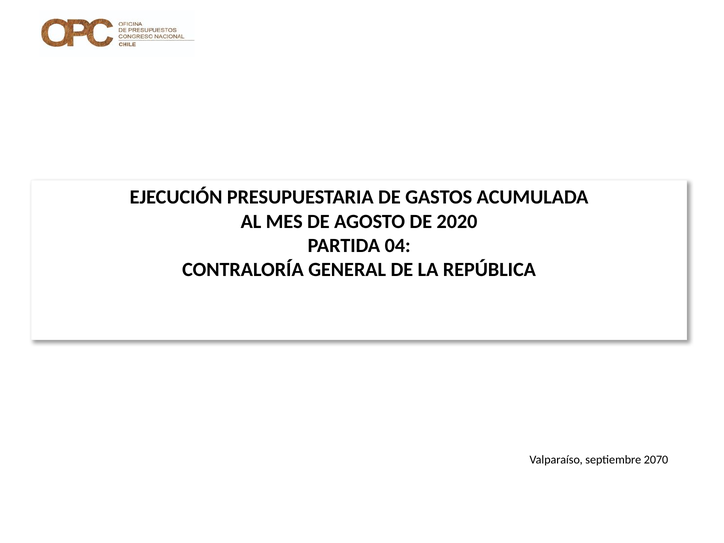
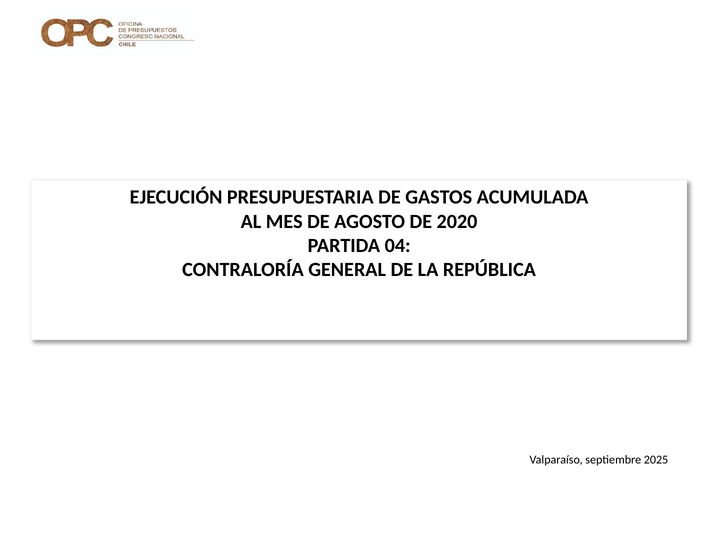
2070: 2070 -> 2025
